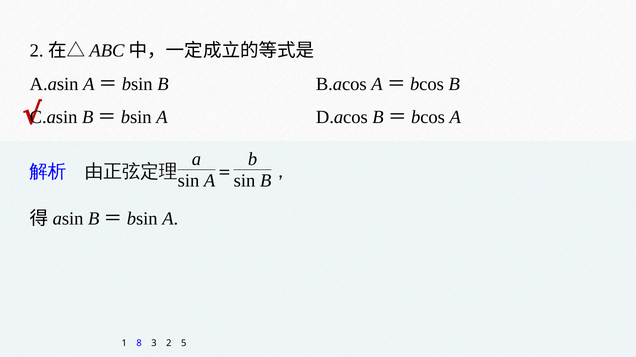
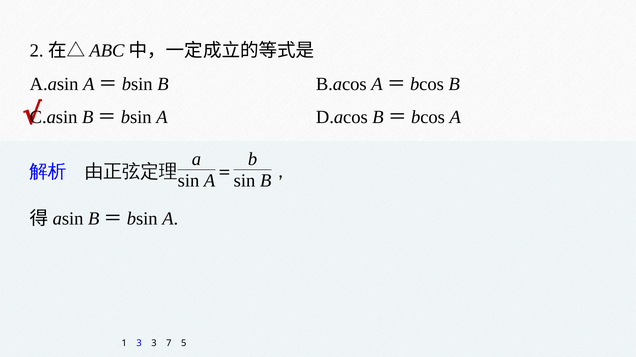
1 8: 8 -> 3
3 2: 2 -> 7
